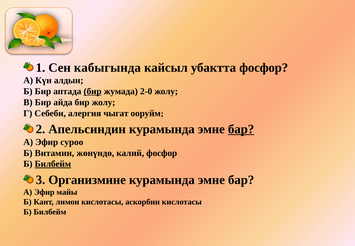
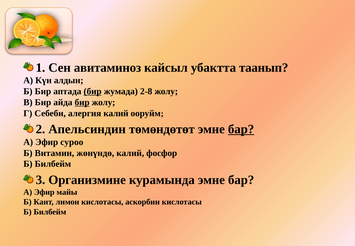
кабыгында: кабыгында -> авитаминоз
убактта фосфор: фосфор -> таанып
2-0: 2-0 -> 2-8
бир at (82, 102) underline: none -> present
алергия чыгат: чыгат -> калий
Апельсиндин курамында: курамында -> төмөндөтөт
Билбейм at (53, 164) underline: present -> none
